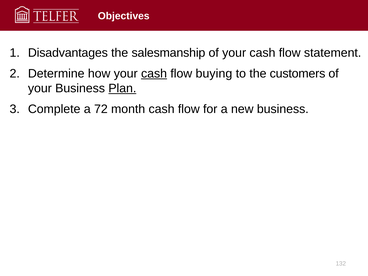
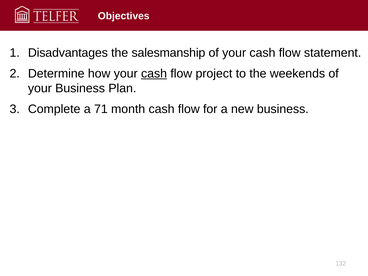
buying: buying -> project
customers: customers -> weekends
Plan underline: present -> none
72: 72 -> 71
